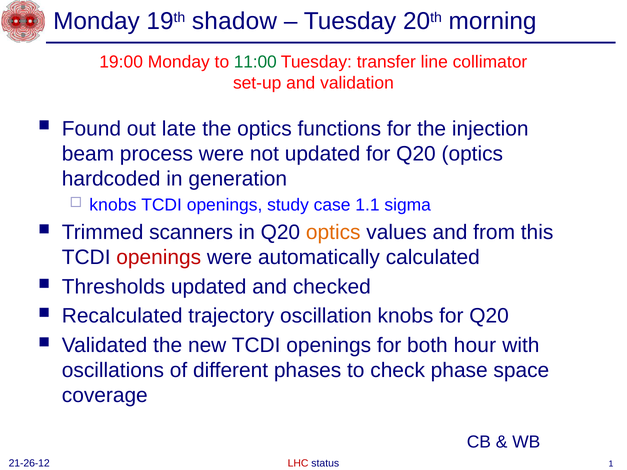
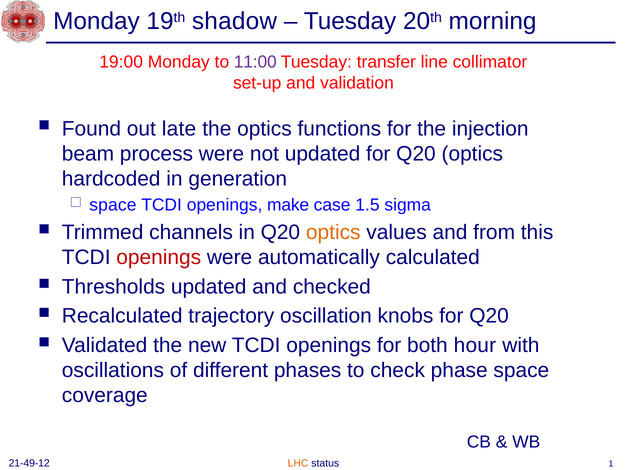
11:00 colour: green -> purple
knobs at (113, 205): knobs -> space
study: study -> make
1.1: 1.1 -> 1.5
scanners: scanners -> channels
21-26-12: 21-26-12 -> 21-49-12
LHC colour: red -> orange
